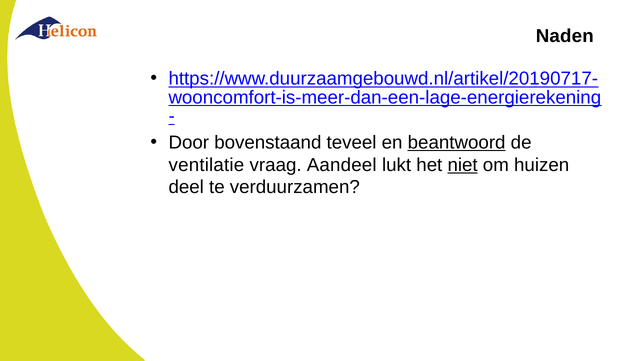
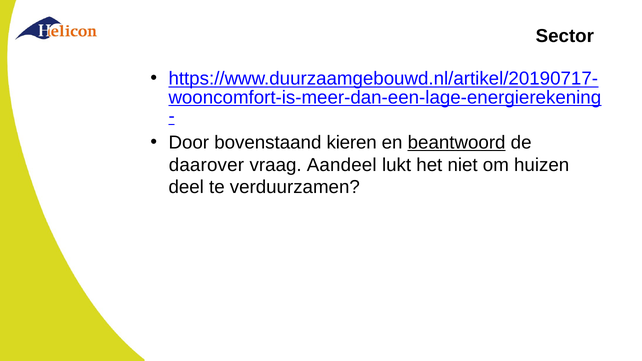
Naden: Naden -> Sector
teveel: teveel -> kieren
ventilatie: ventilatie -> daarover
niet underline: present -> none
